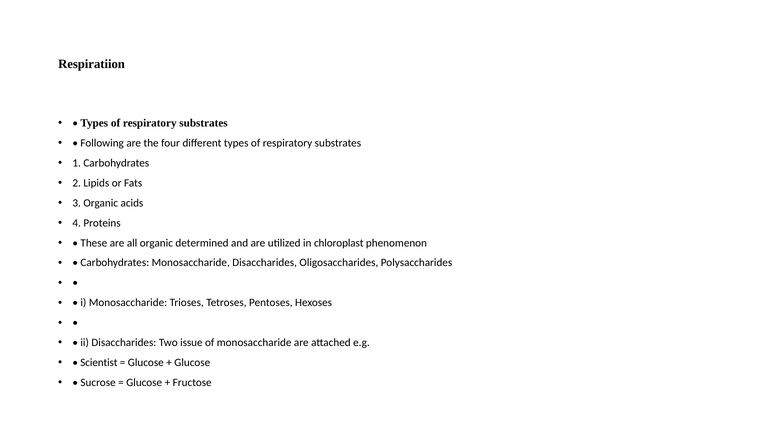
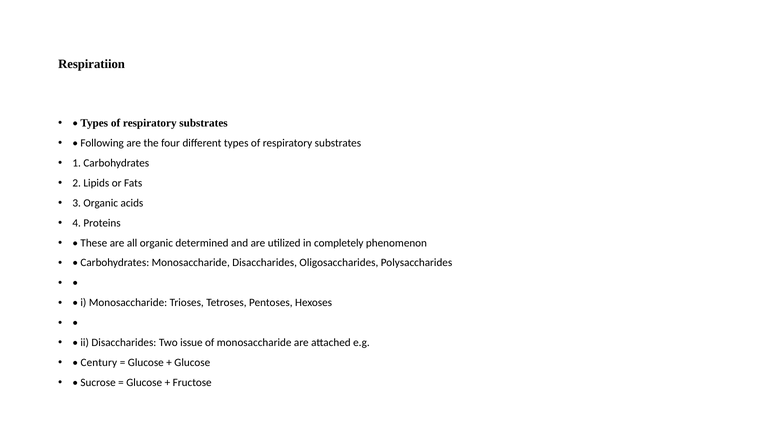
chloroplast: chloroplast -> completely
Scientist: Scientist -> Century
